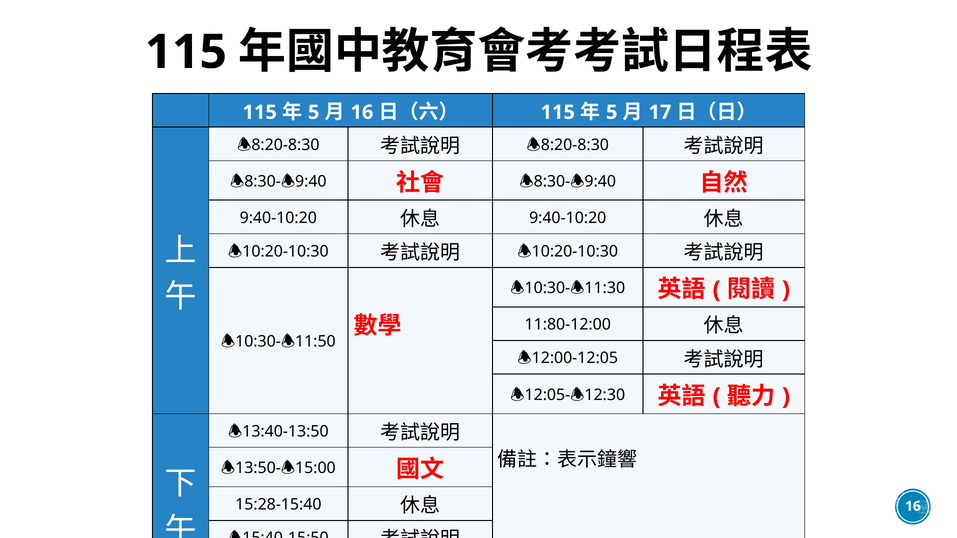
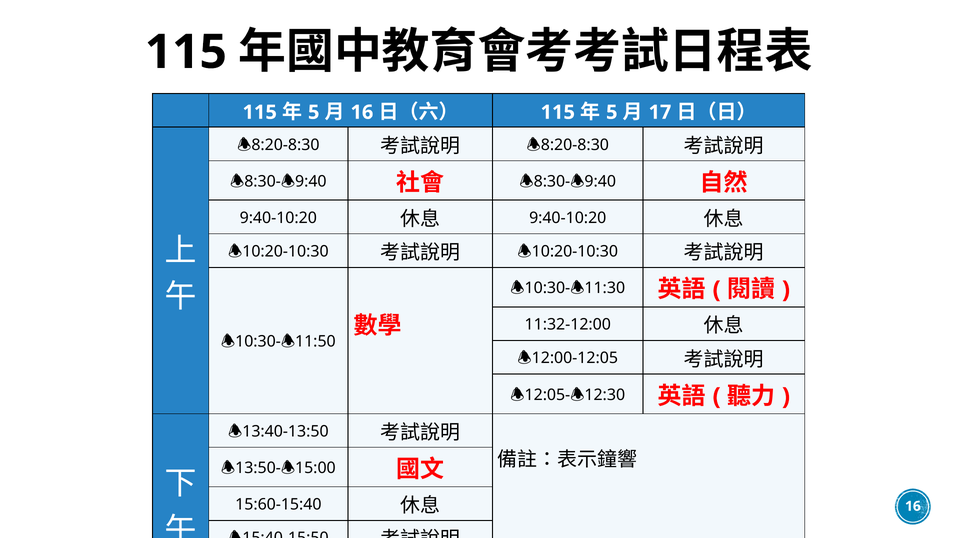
11:80-12:00: 11:80-12:00 -> 11:32-12:00
15:28-15:40: 15:28-15:40 -> 15:60-15:40
